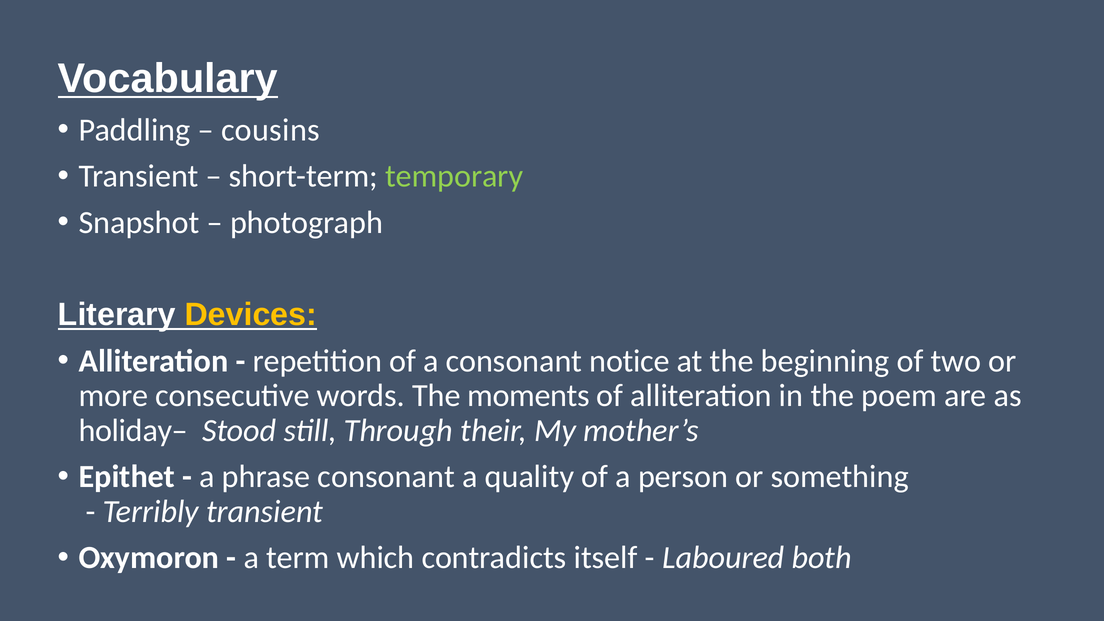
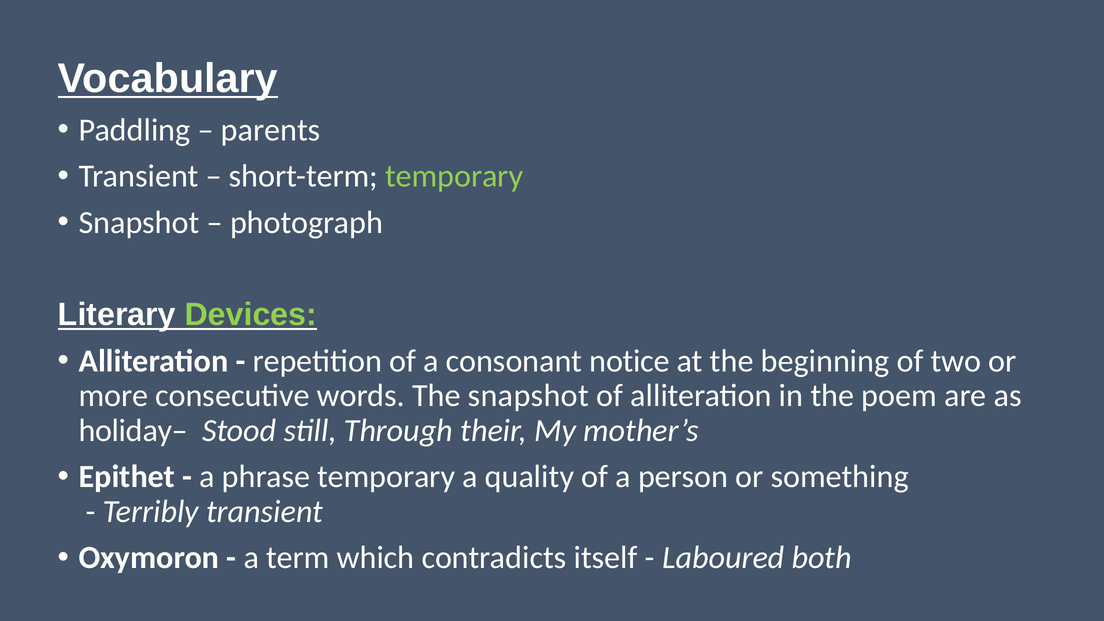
cousins: cousins -> parents
Devices colour: yellow -> light green
The moments: moments -> snapshot
phrase consonant: consonant -> temporary
